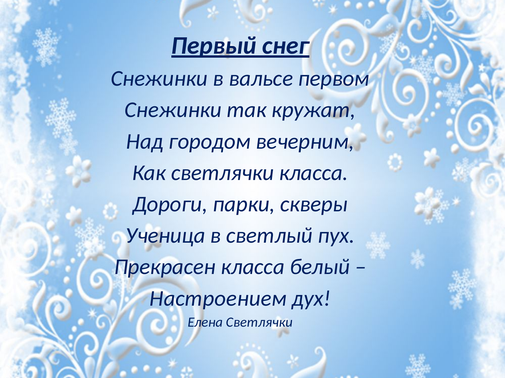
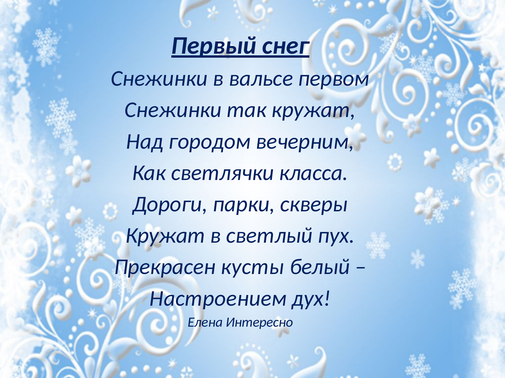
Ученица at (165, 236): Ученица -> Кружат
Прекрасен класса: класса -> кусты
Елена Светлячки: Светлячки -> Интересно
